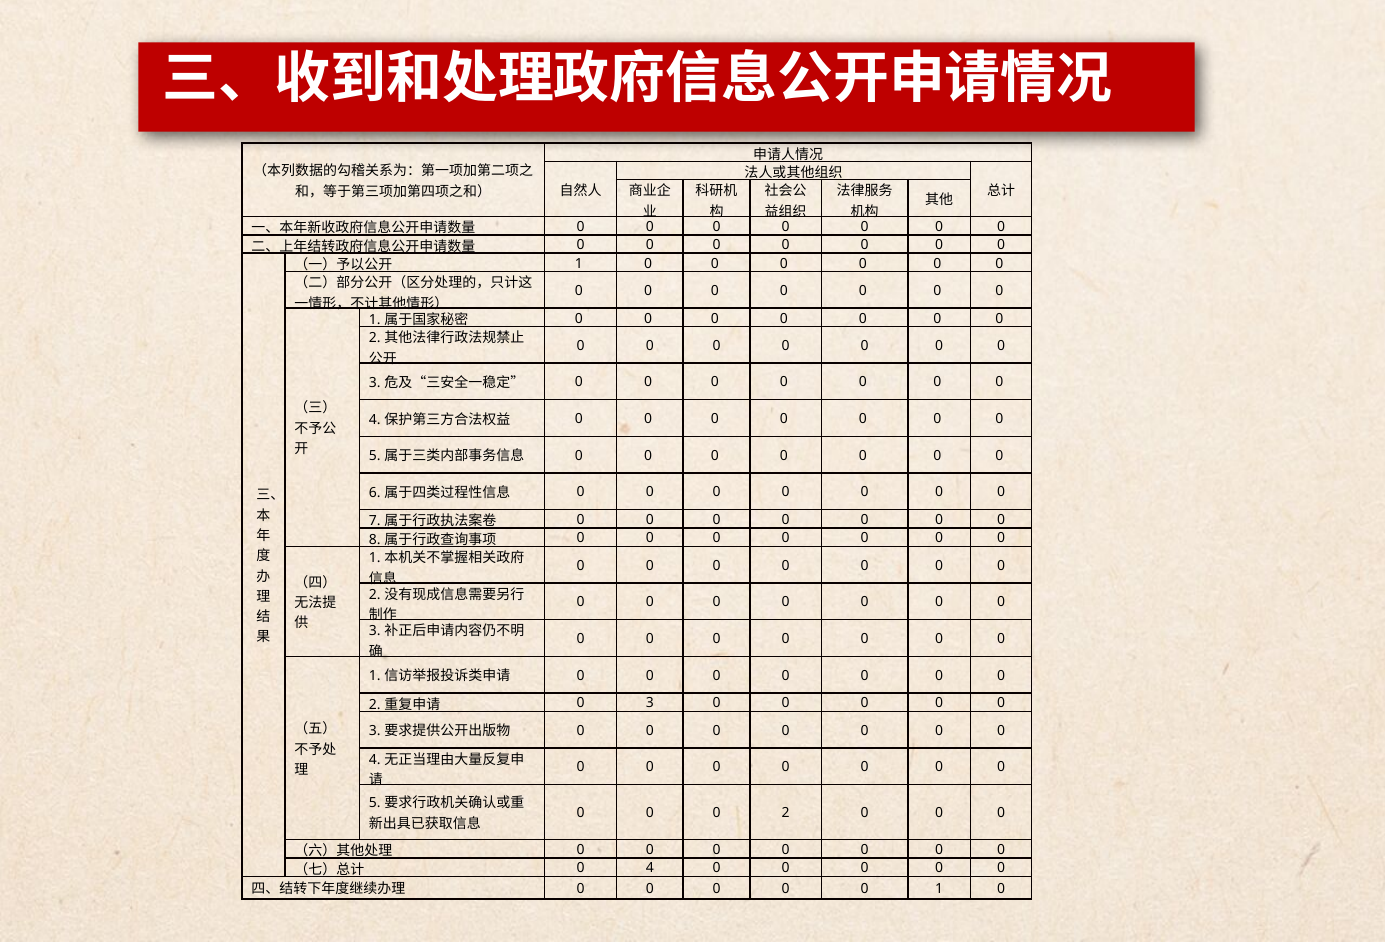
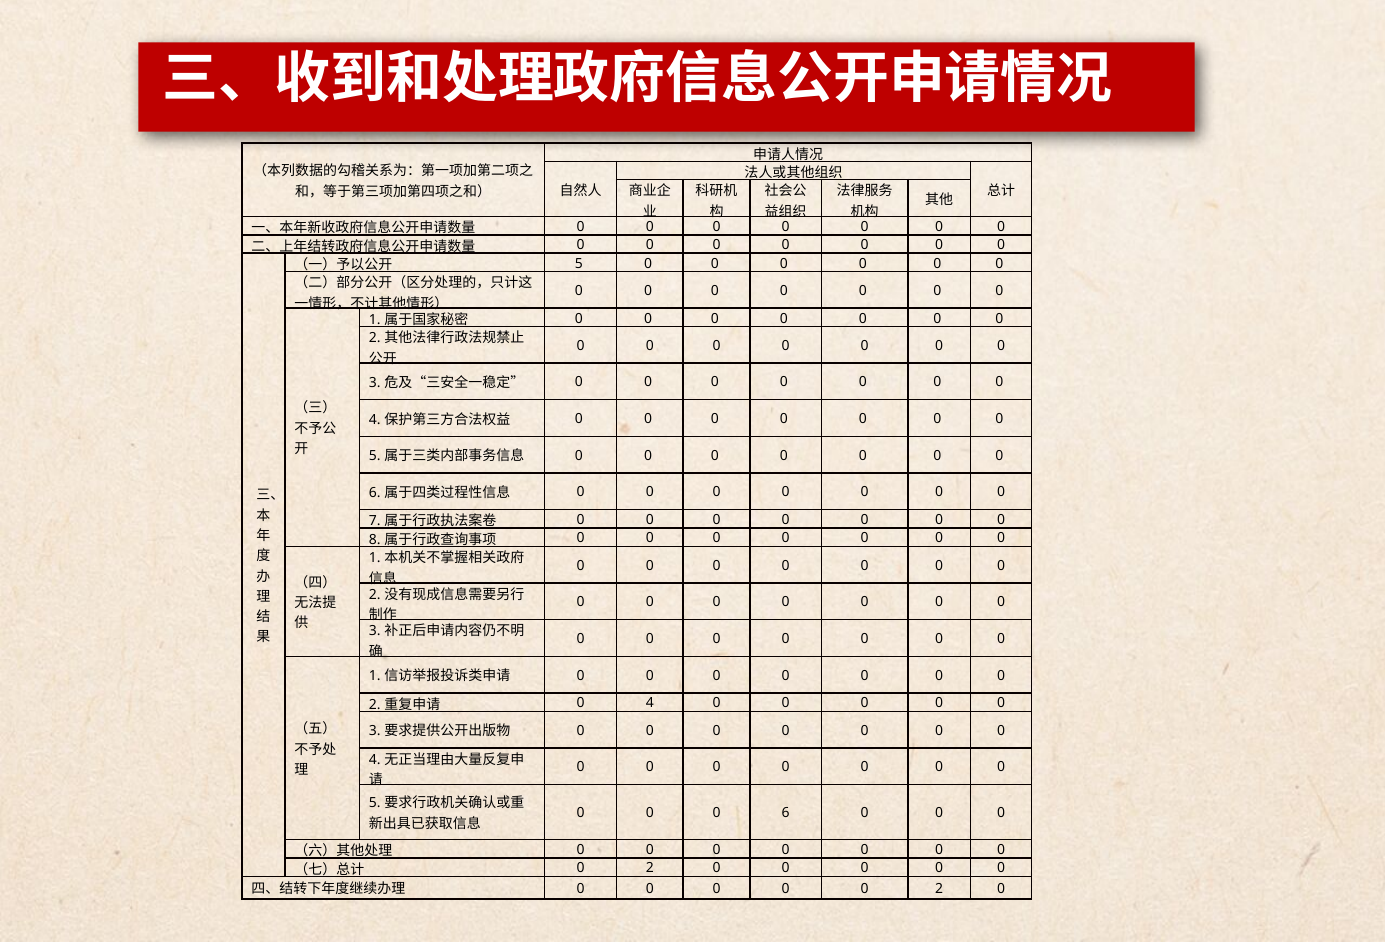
1 at (579, 264): 1 -> 5
3 at (650, 704): 3 -> 4
2 at (786, 813): 2 -> 6
4 at (650, 869): 4 -> 2
1 at (939, 889): 1 -> 2
